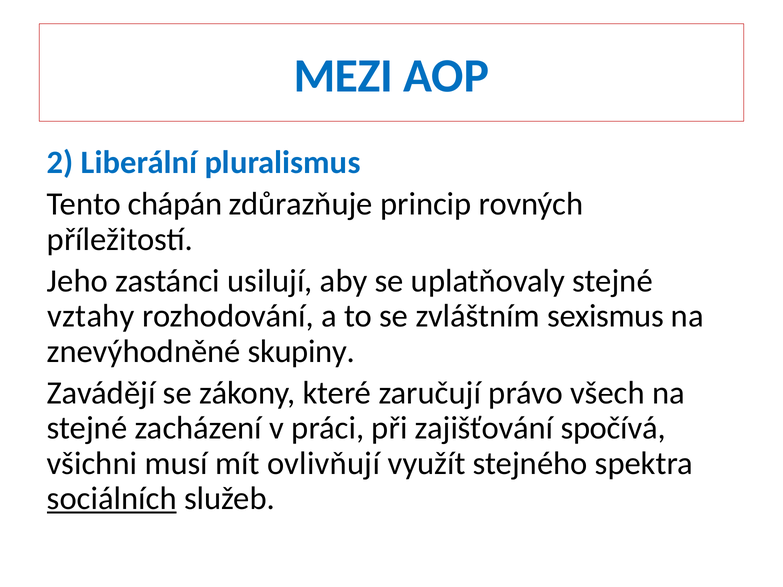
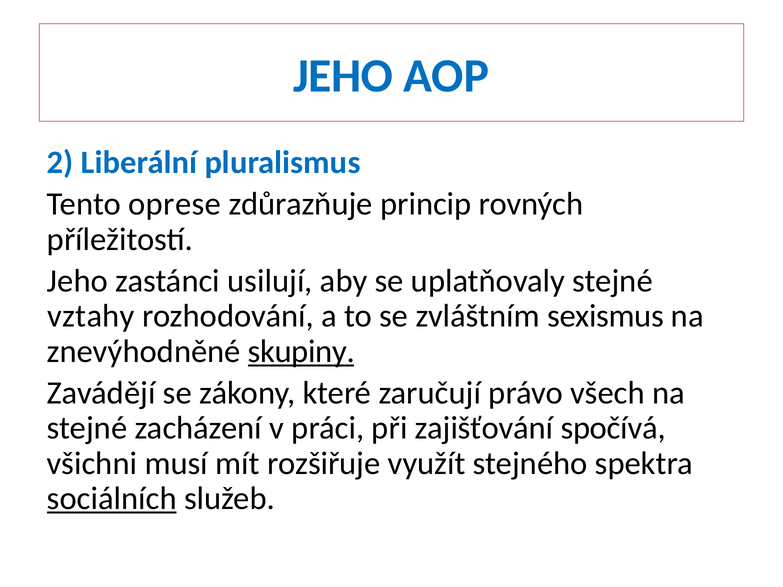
MEZI at (343, 76): MEZI -> JEHO
chápán: chápán -> oprese
skupiny underline: none -> present
ovlivňují: ovlivňují -> rozšiřuje
